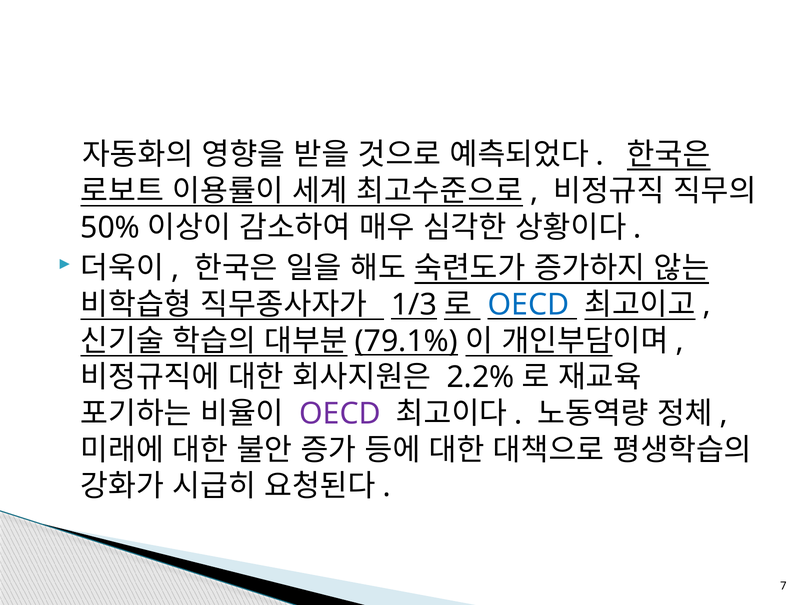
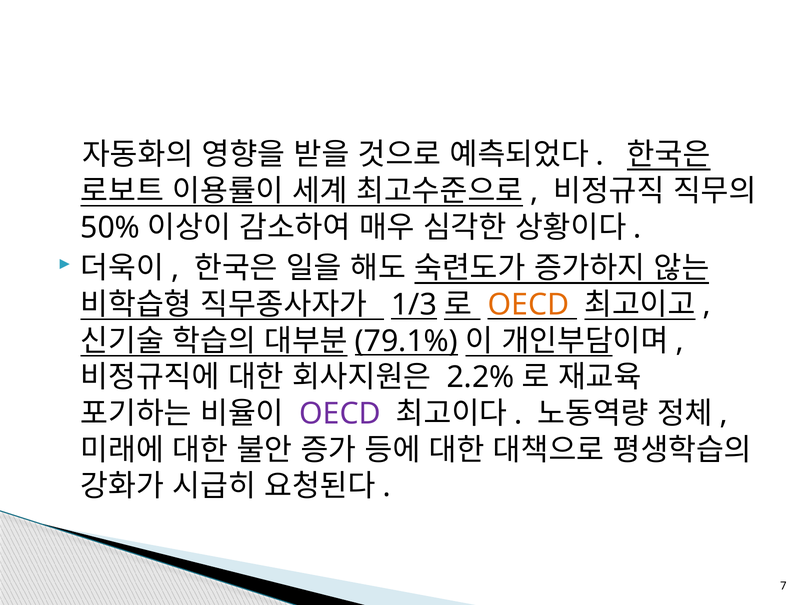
OECD at (529, 304) colour: blue -> orange
